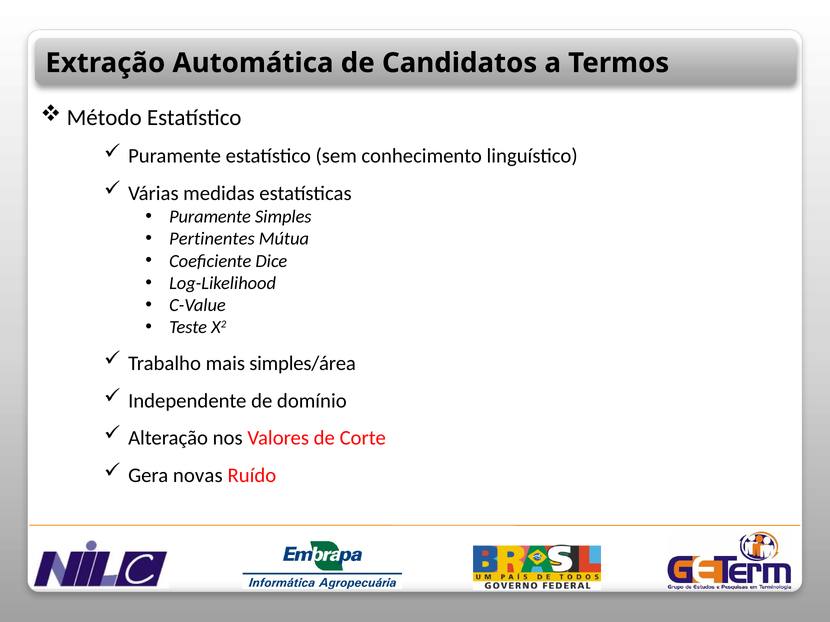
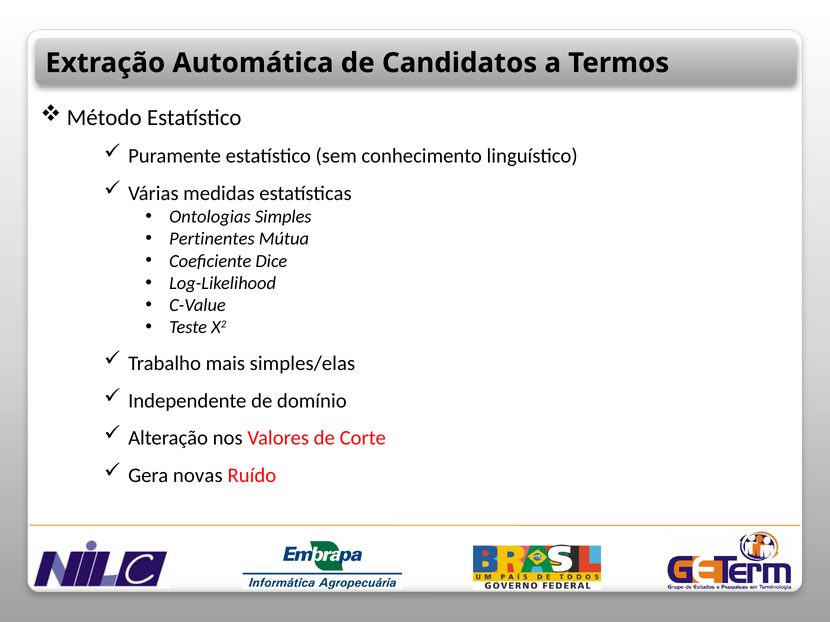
Puramente at (210, 217): Puramente -> Ontologias
simples/área: simples/área -> simples/elas
